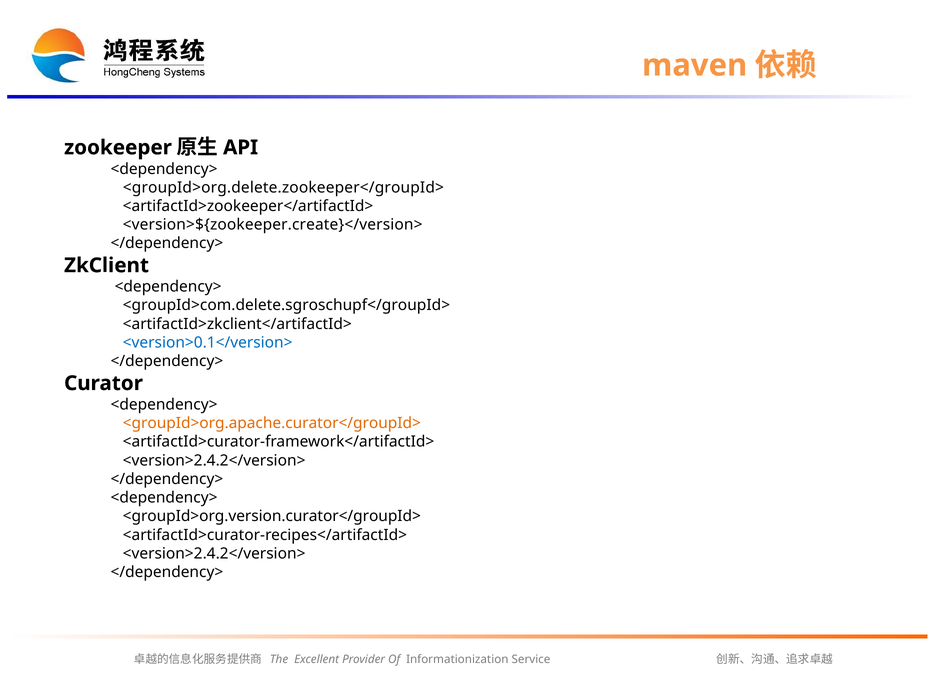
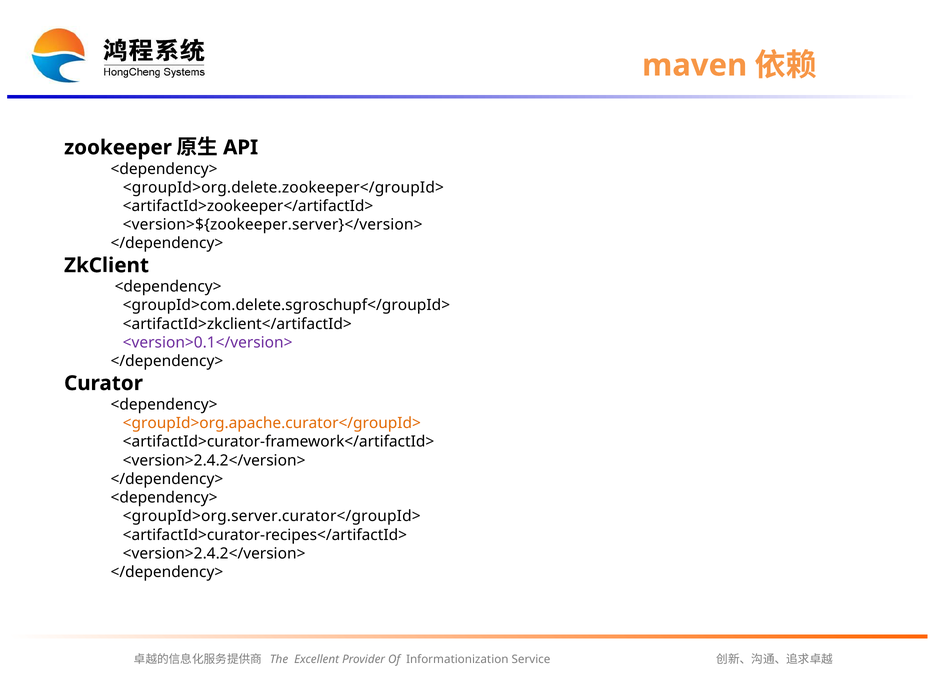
<version>${zookeeper.create}</version>: <version>${zookeeper.create}</version> -> <version>${zookeeper.server}</version>
<version>0.1</version> colour: blue -> purple
<groupId>org.version.curator</groupId>: <groupId>org.version.curator</groupId> -> <groupId>org.server.curator</groupId>
